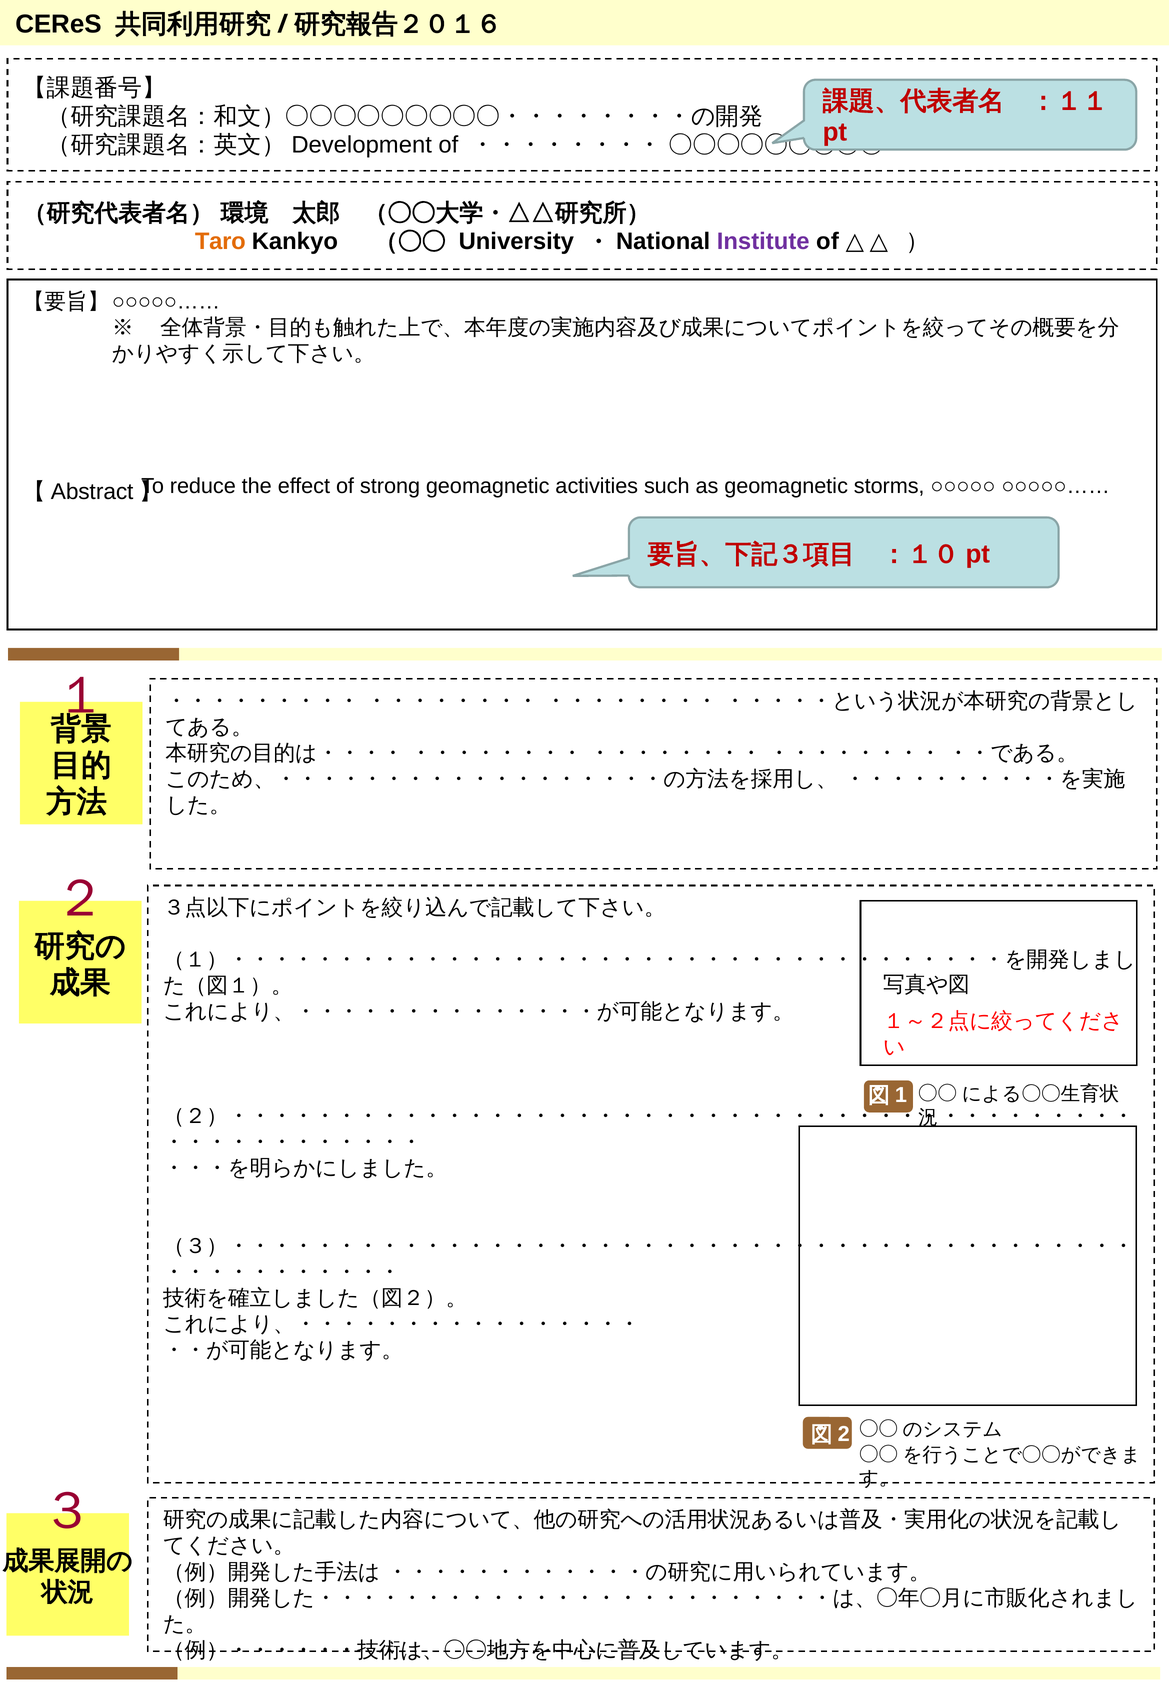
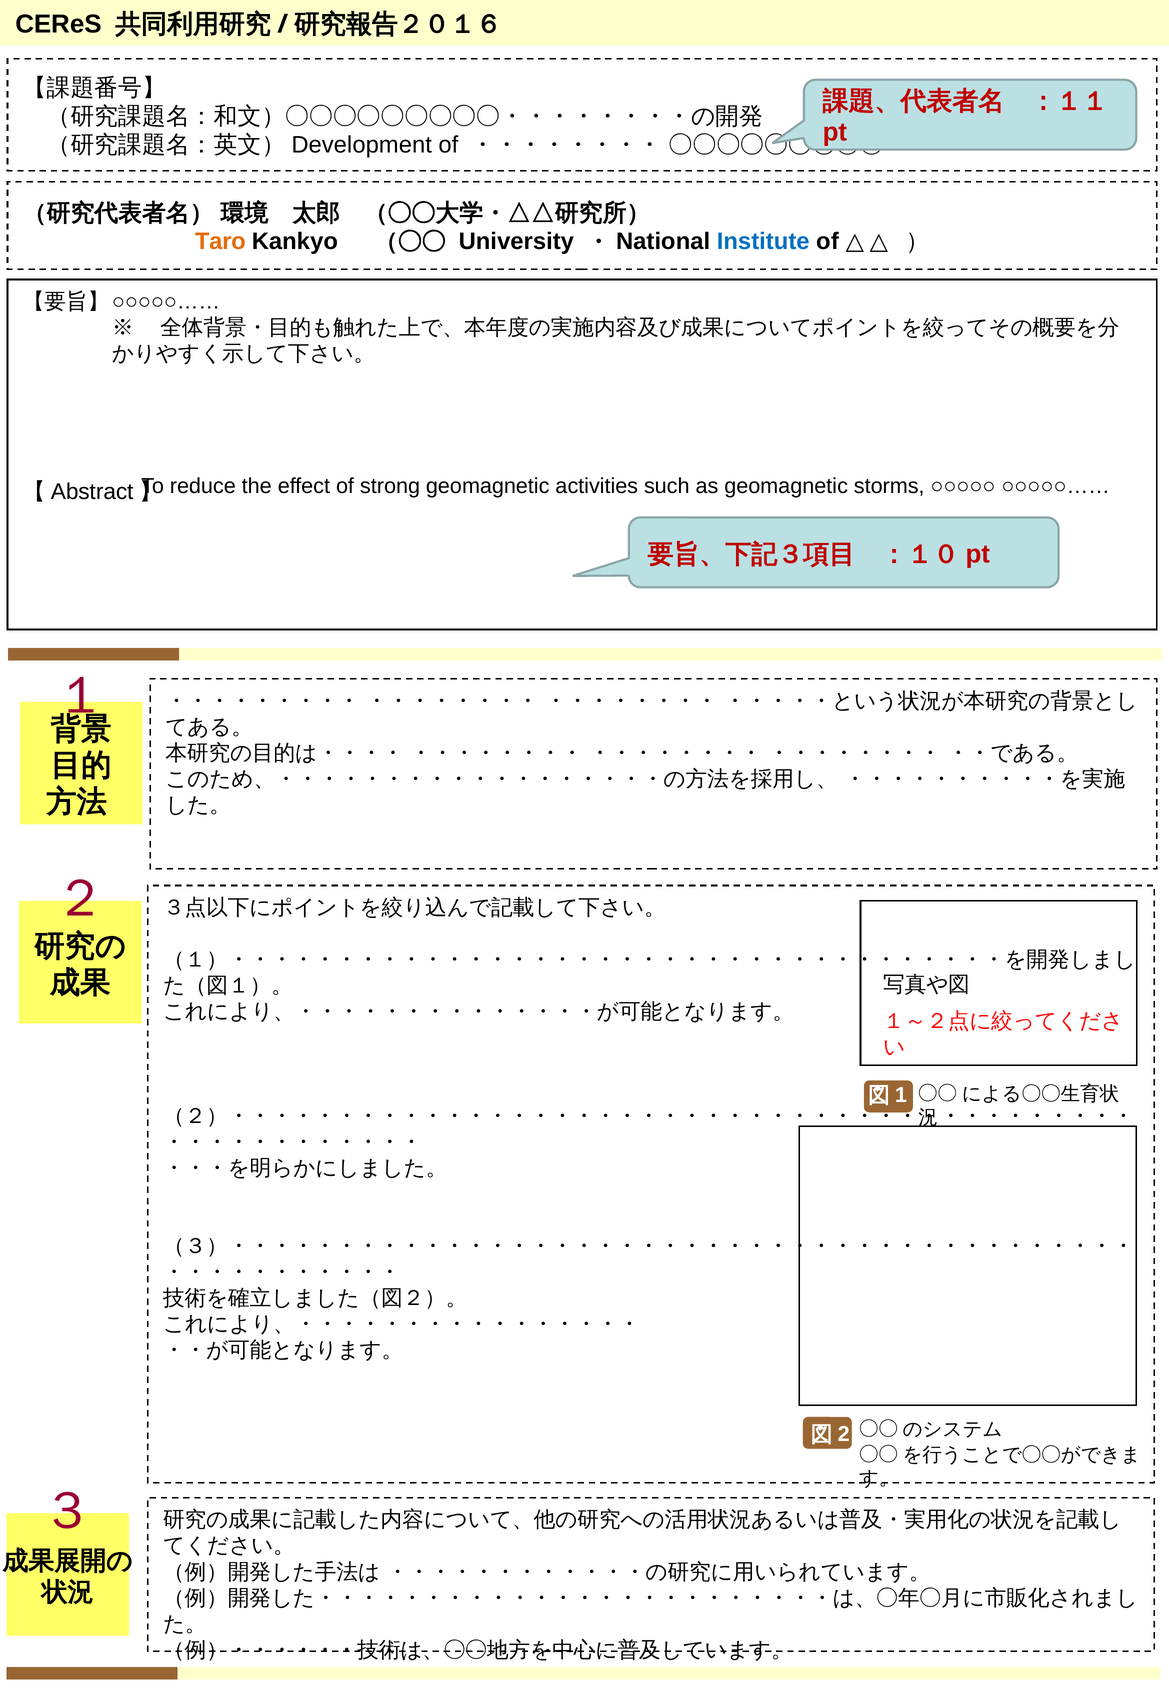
Institute colour: purple -> blue
